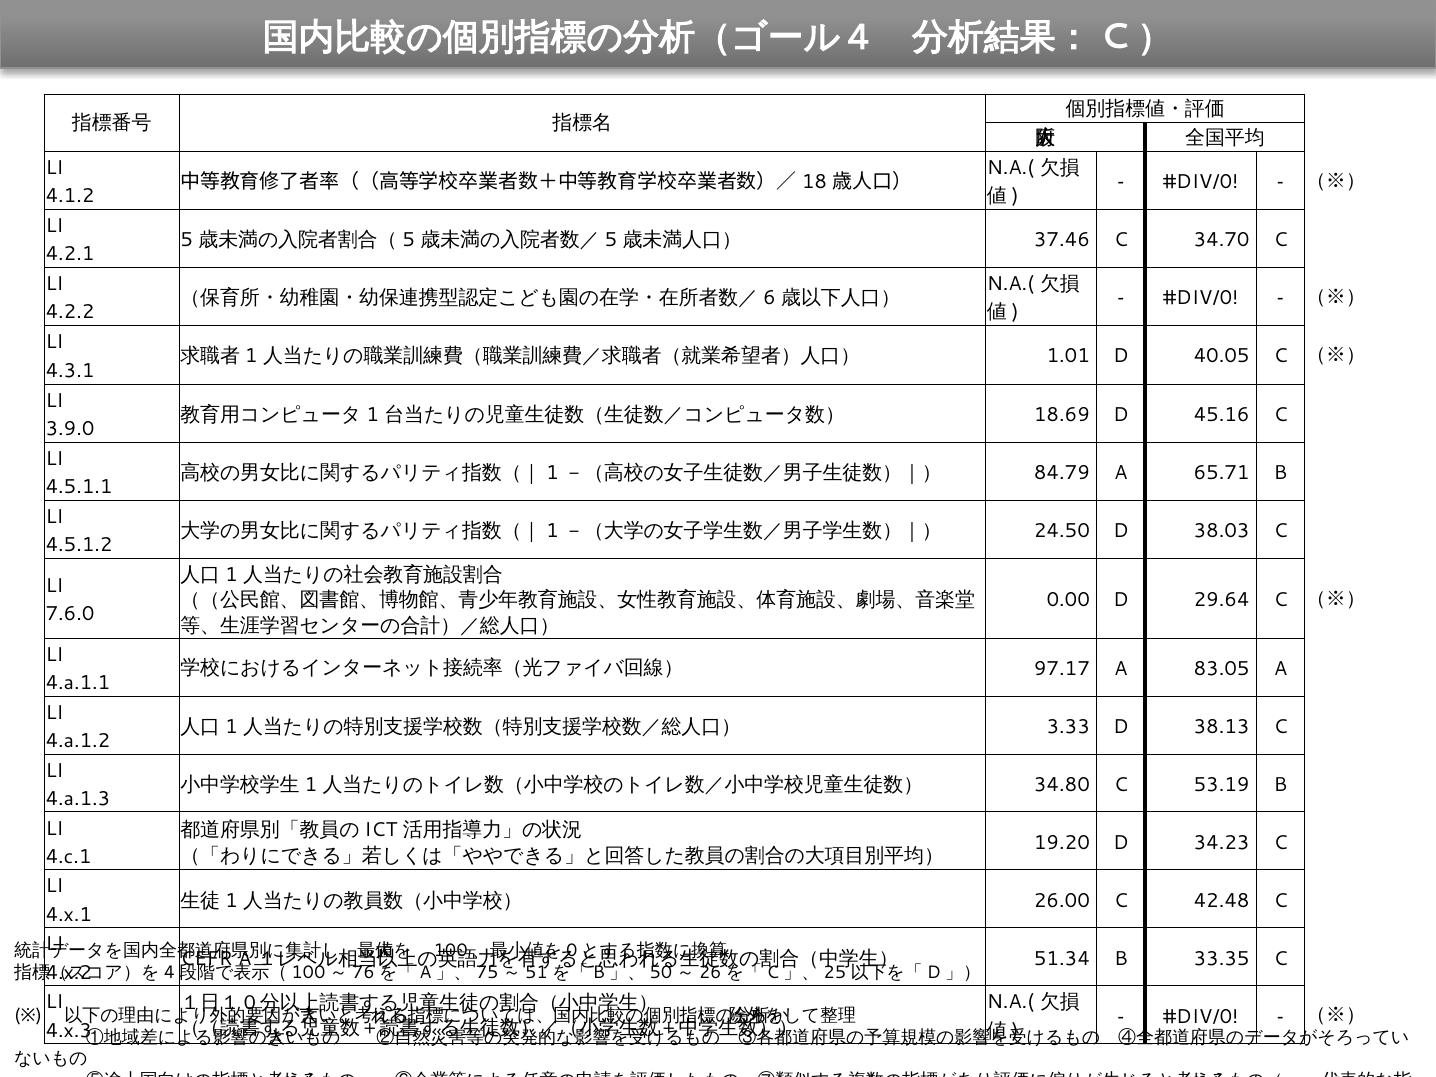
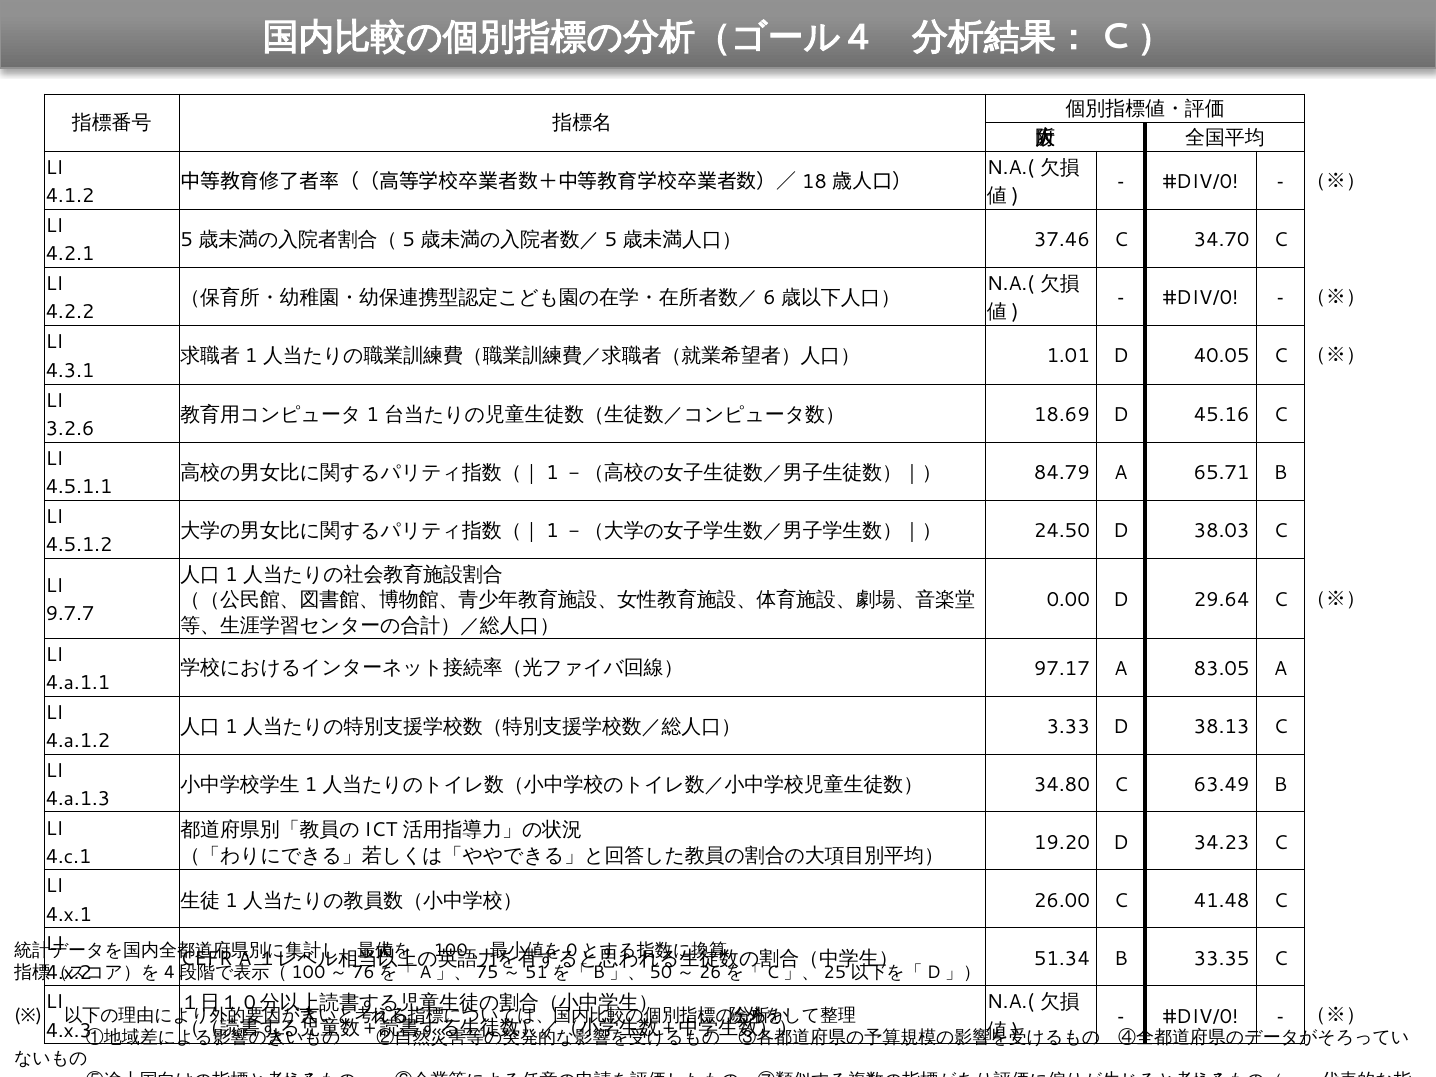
3.9.0: 3.9.0 -> 3.2.6
7.6.0: 7.6.0 -> 9.7.7
53.19: 53.19 -> 63.49
42.48: 42.48 -> 41.48
